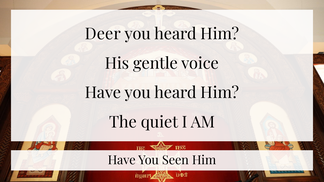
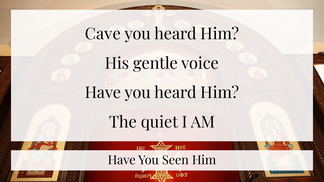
Deer: Deer -> Cave
